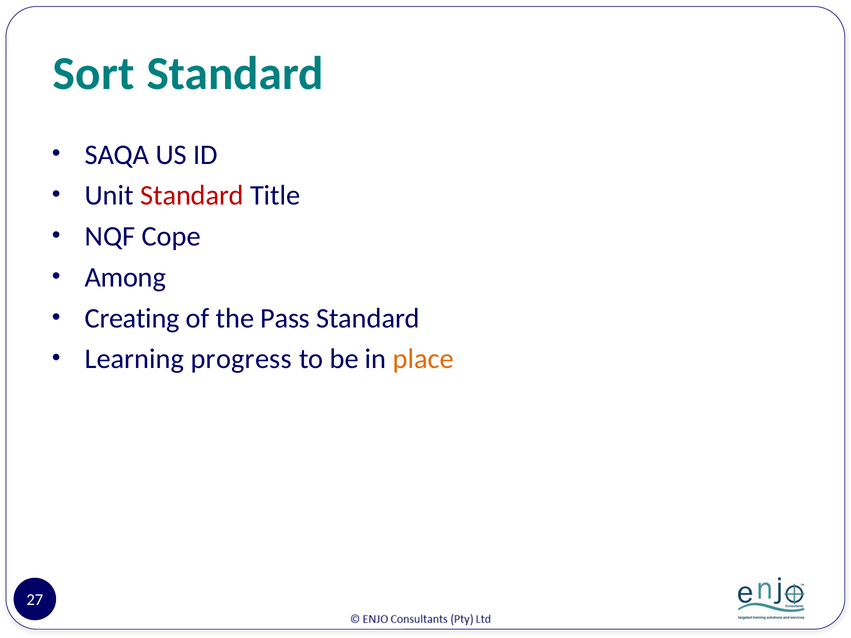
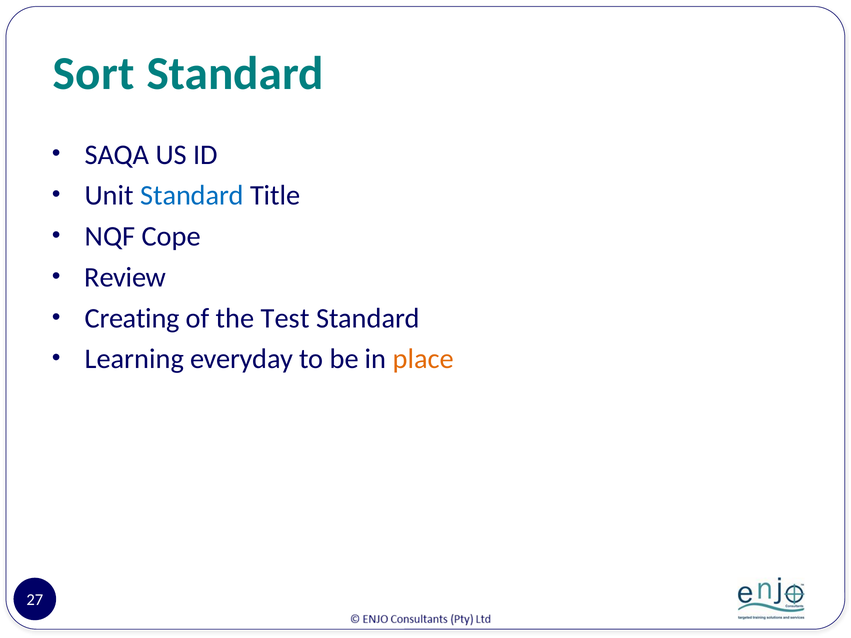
Standard at (192, 196) colour: red -> blue
Among: Among -> Review
Pass: Pass -> Test
progress: progress -> everyday
